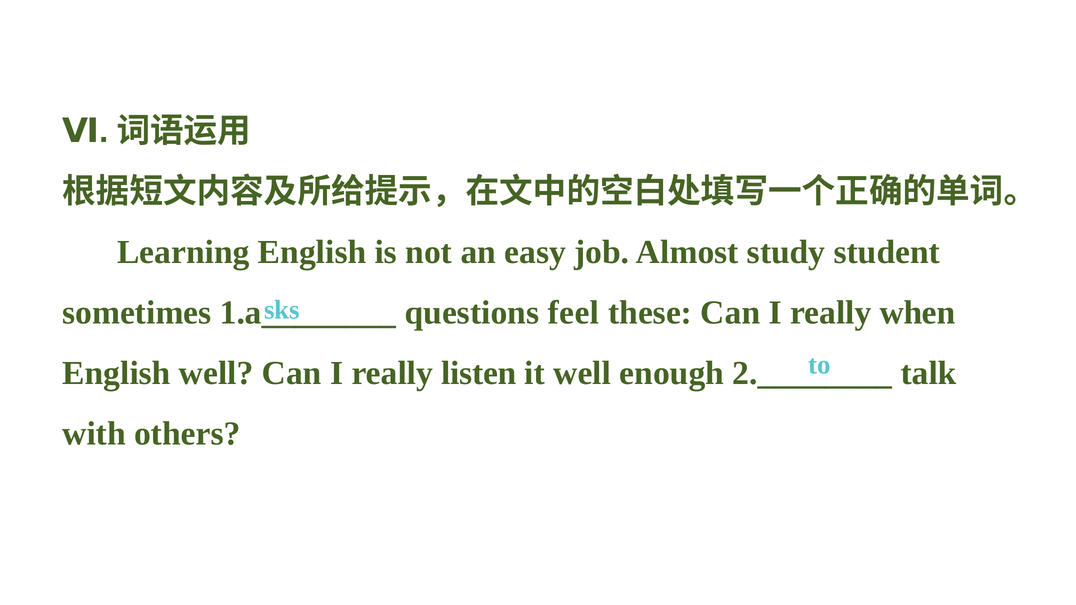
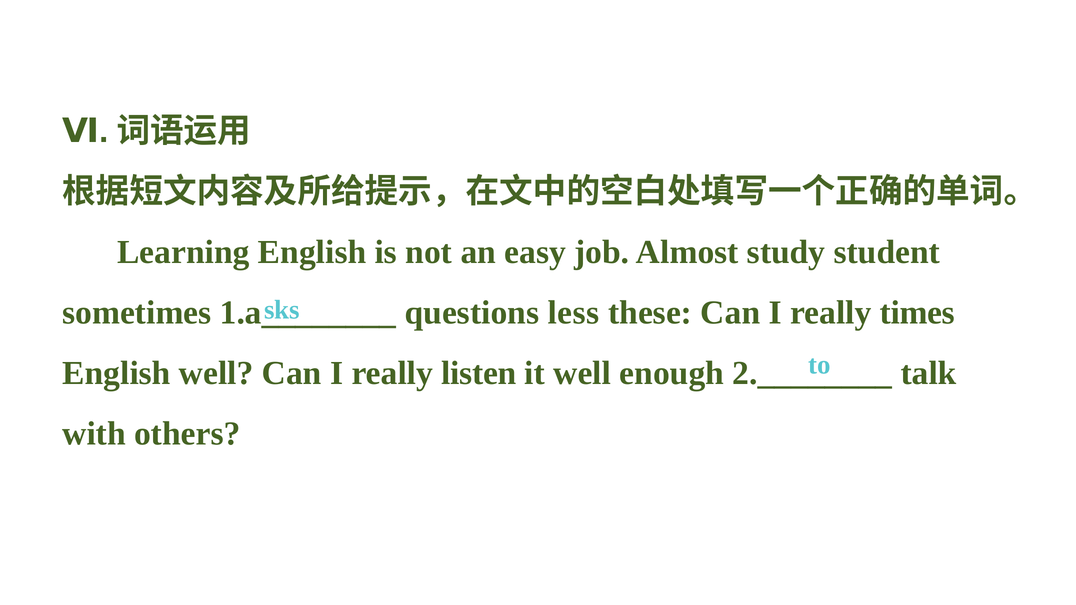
feel: feel -> less
when: when -> times
